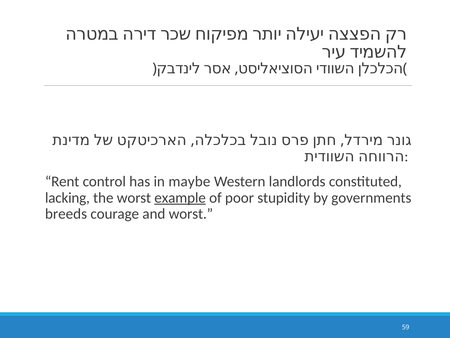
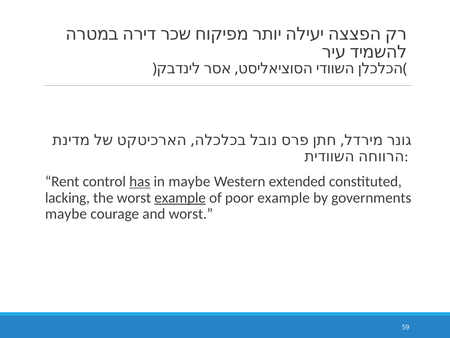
has underline: none -> present
landlords: landlords -> extended
poor stupidity: stupidity -> example
breeds at (66, 214): breeds -> maybe
